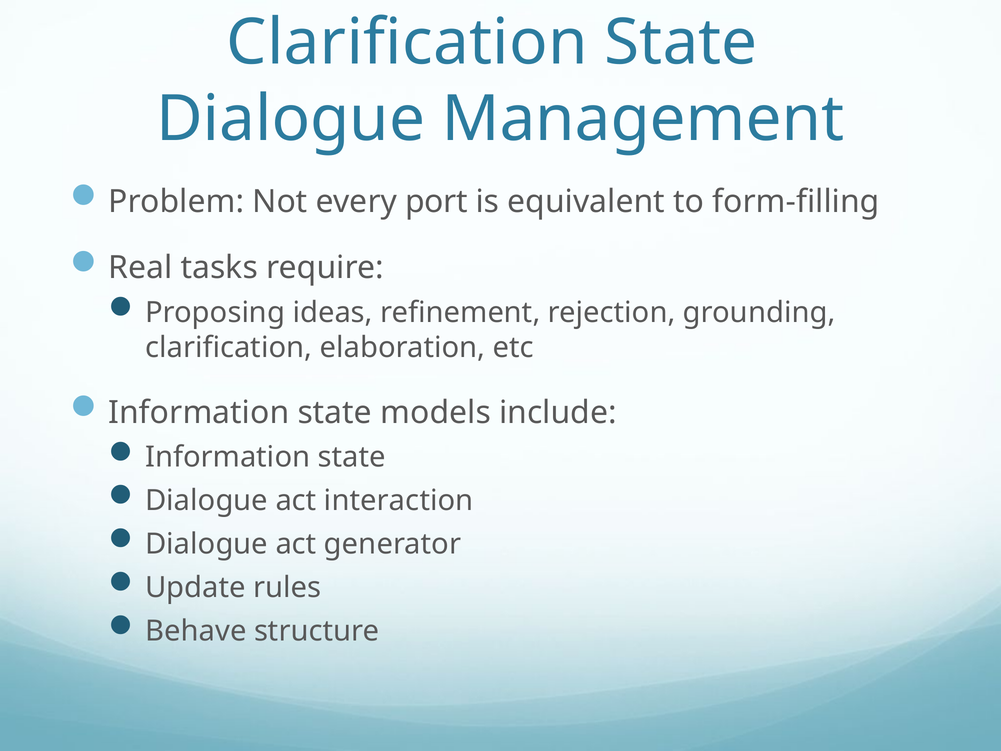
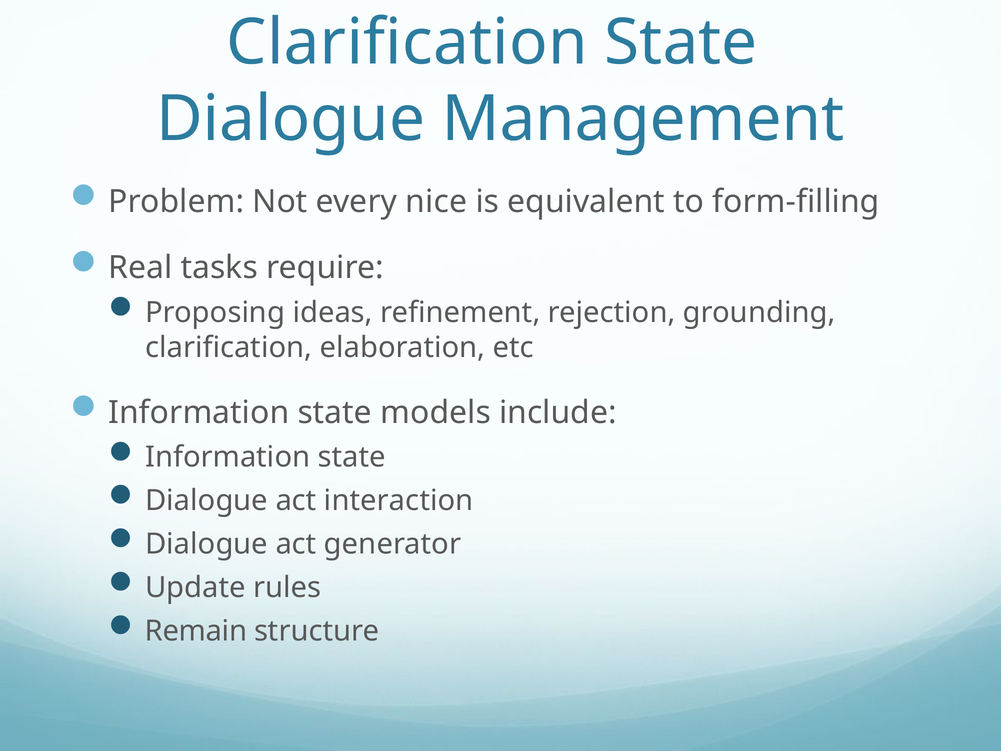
port: port -> nice
Behave: Behave -> Remain
